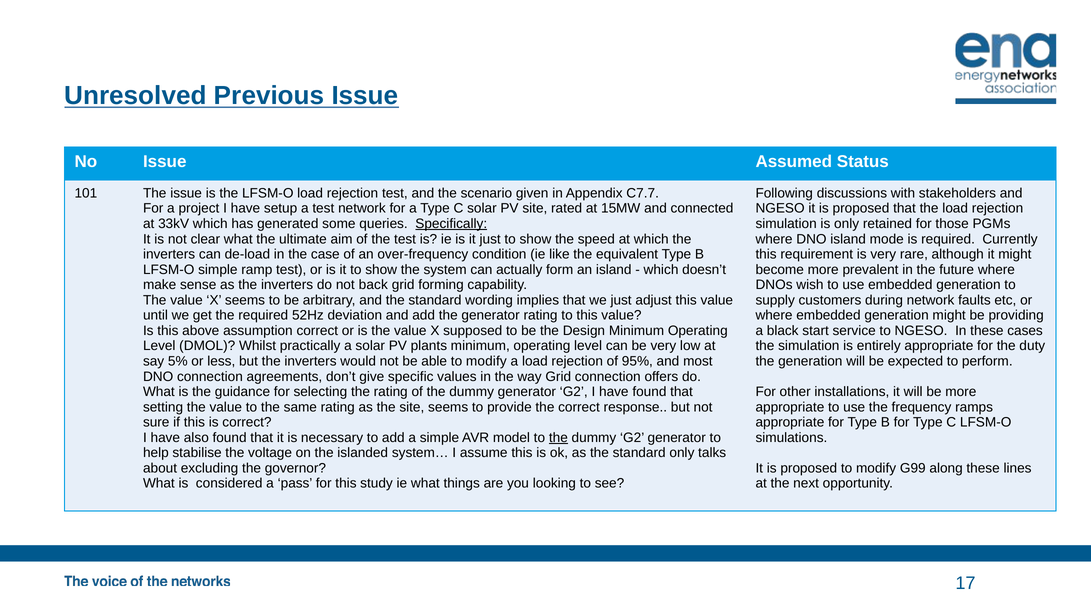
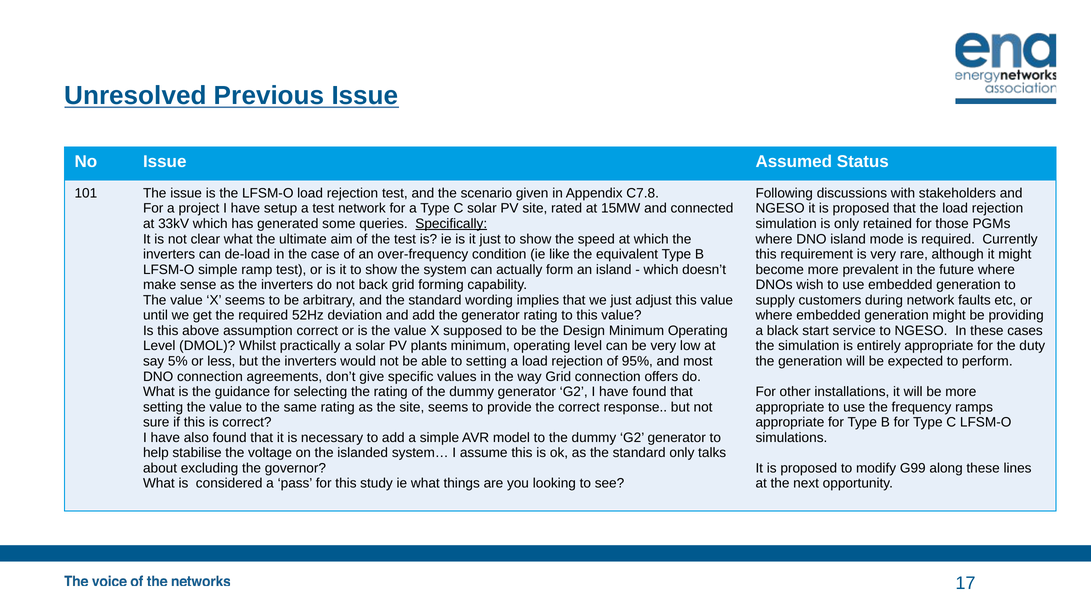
C7.7: C7.7 -> C7.8
able to modify: modify -> setting
the at (558, 437) underline: present -> none
